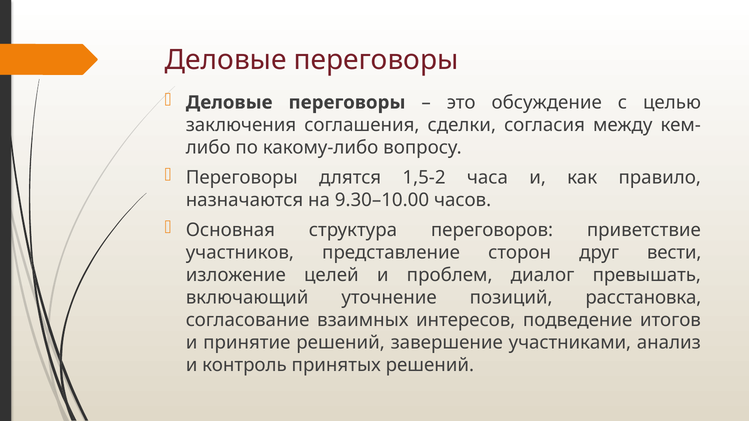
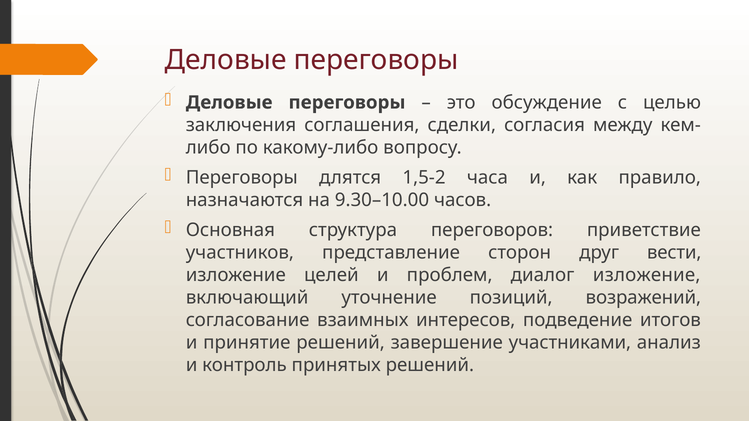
диалог превышать: превышать -> изложение
расстановка: расстановка -> возражений
